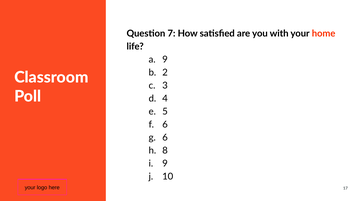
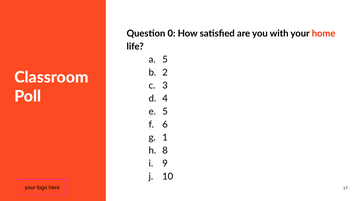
7: 7 -> 0
9 at (165, 59): 9 -> 5
6 at (165, 137): 6 -> 1
